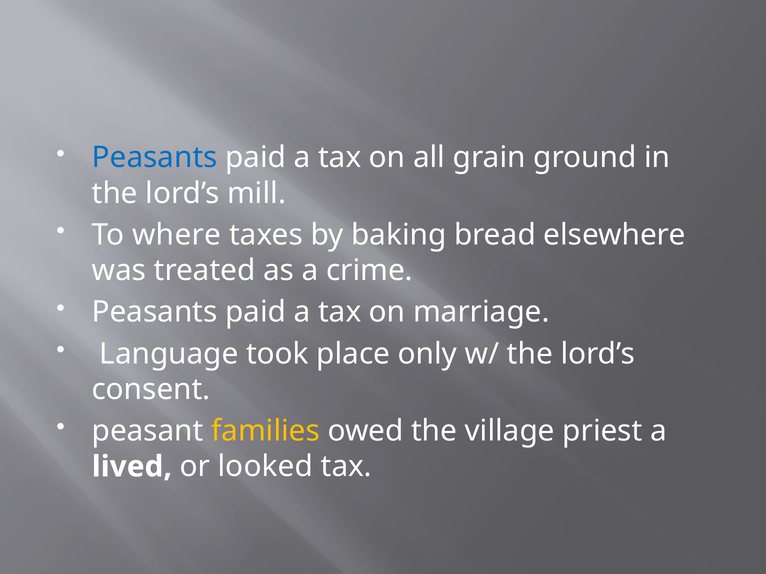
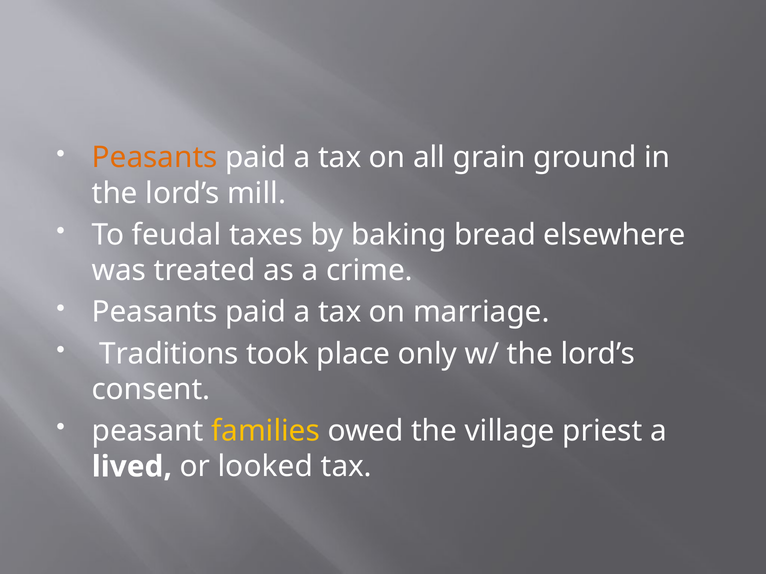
Peasants at (155, 158) colour: blue -> orange
where: where -> feudal
Language: Language -> Traditions
